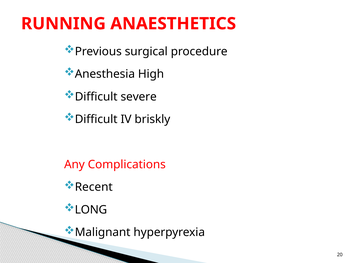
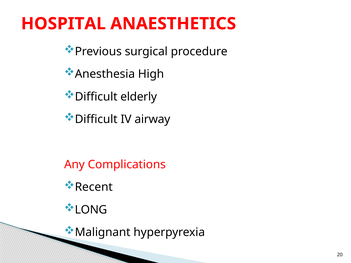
RUNNING: RUNNING -> HOSPITAL
severe: severe -> elderly
briskly: briskly -> airway
